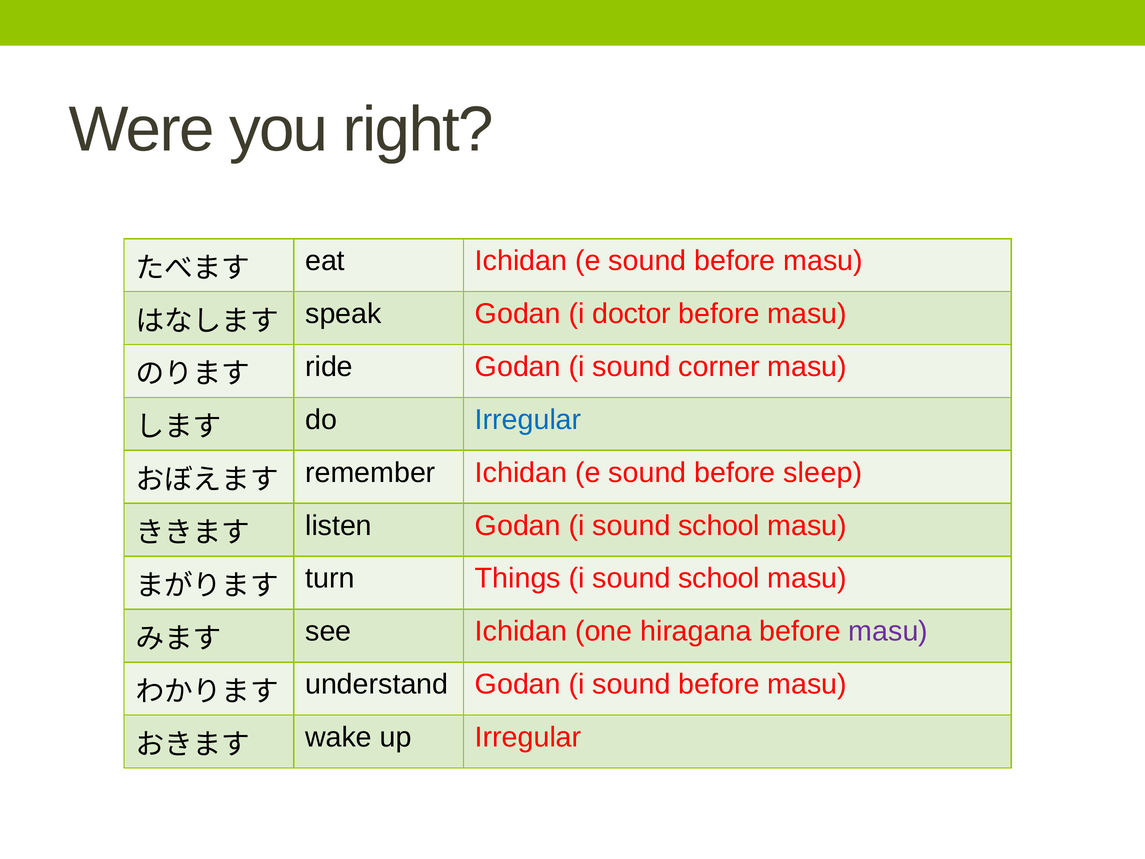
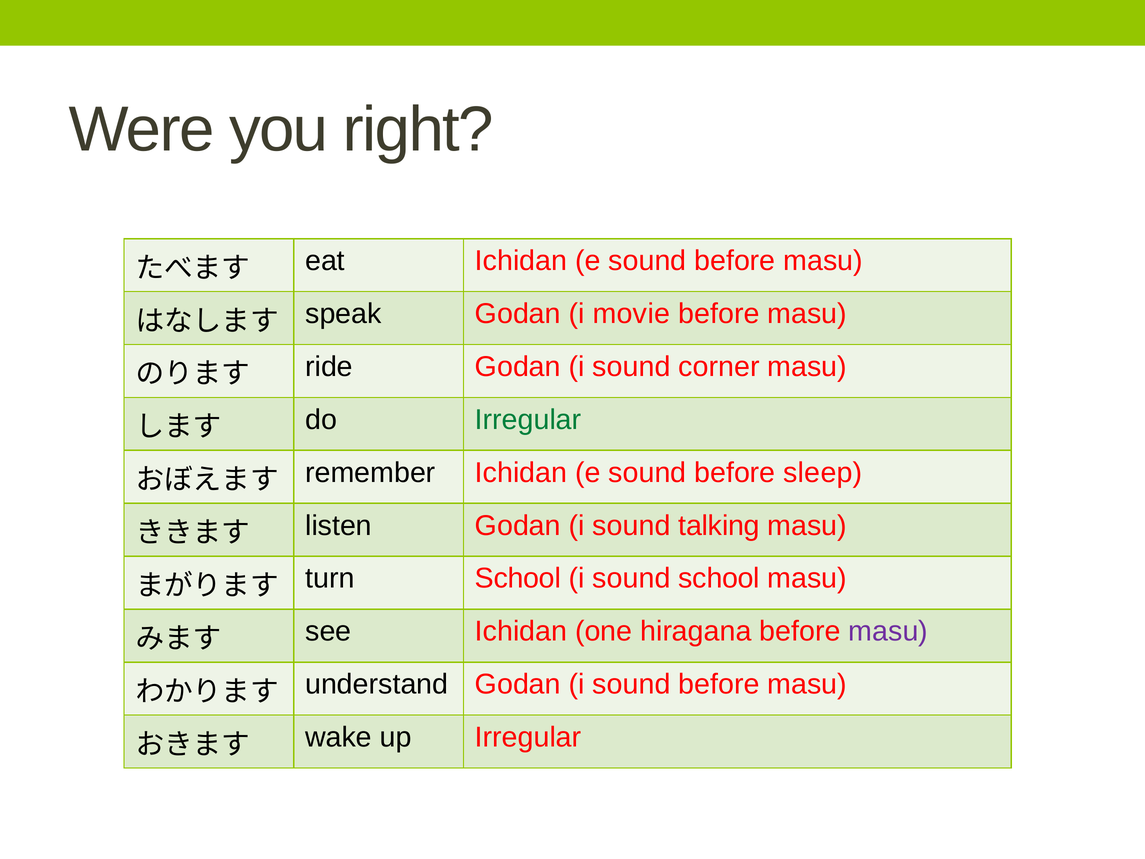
doctor: doctor -> movie
Irregular at (528, 420) colour: blue -> green
Godan i sound school: school -> talking
turn Things: Things -> School
